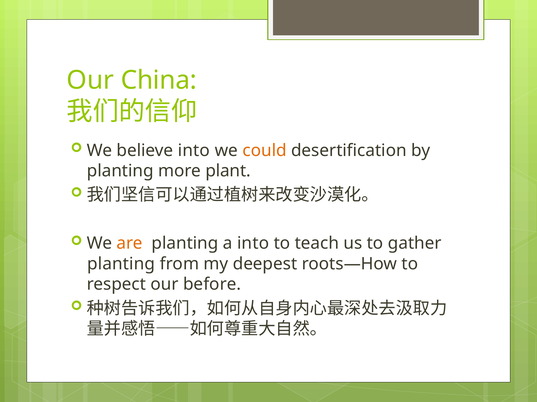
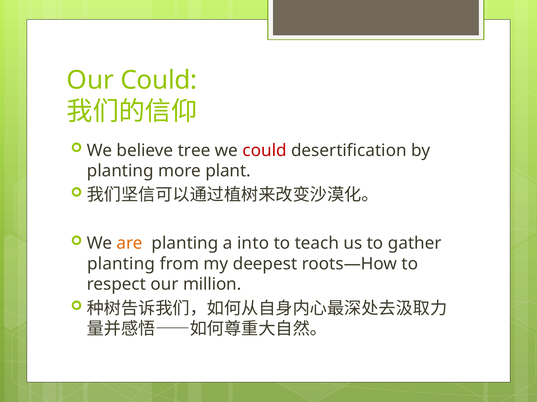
Our China: China -> Could
believe into: into -> tree
could at (265, 151) colour: orange -> red
before: before -> million
